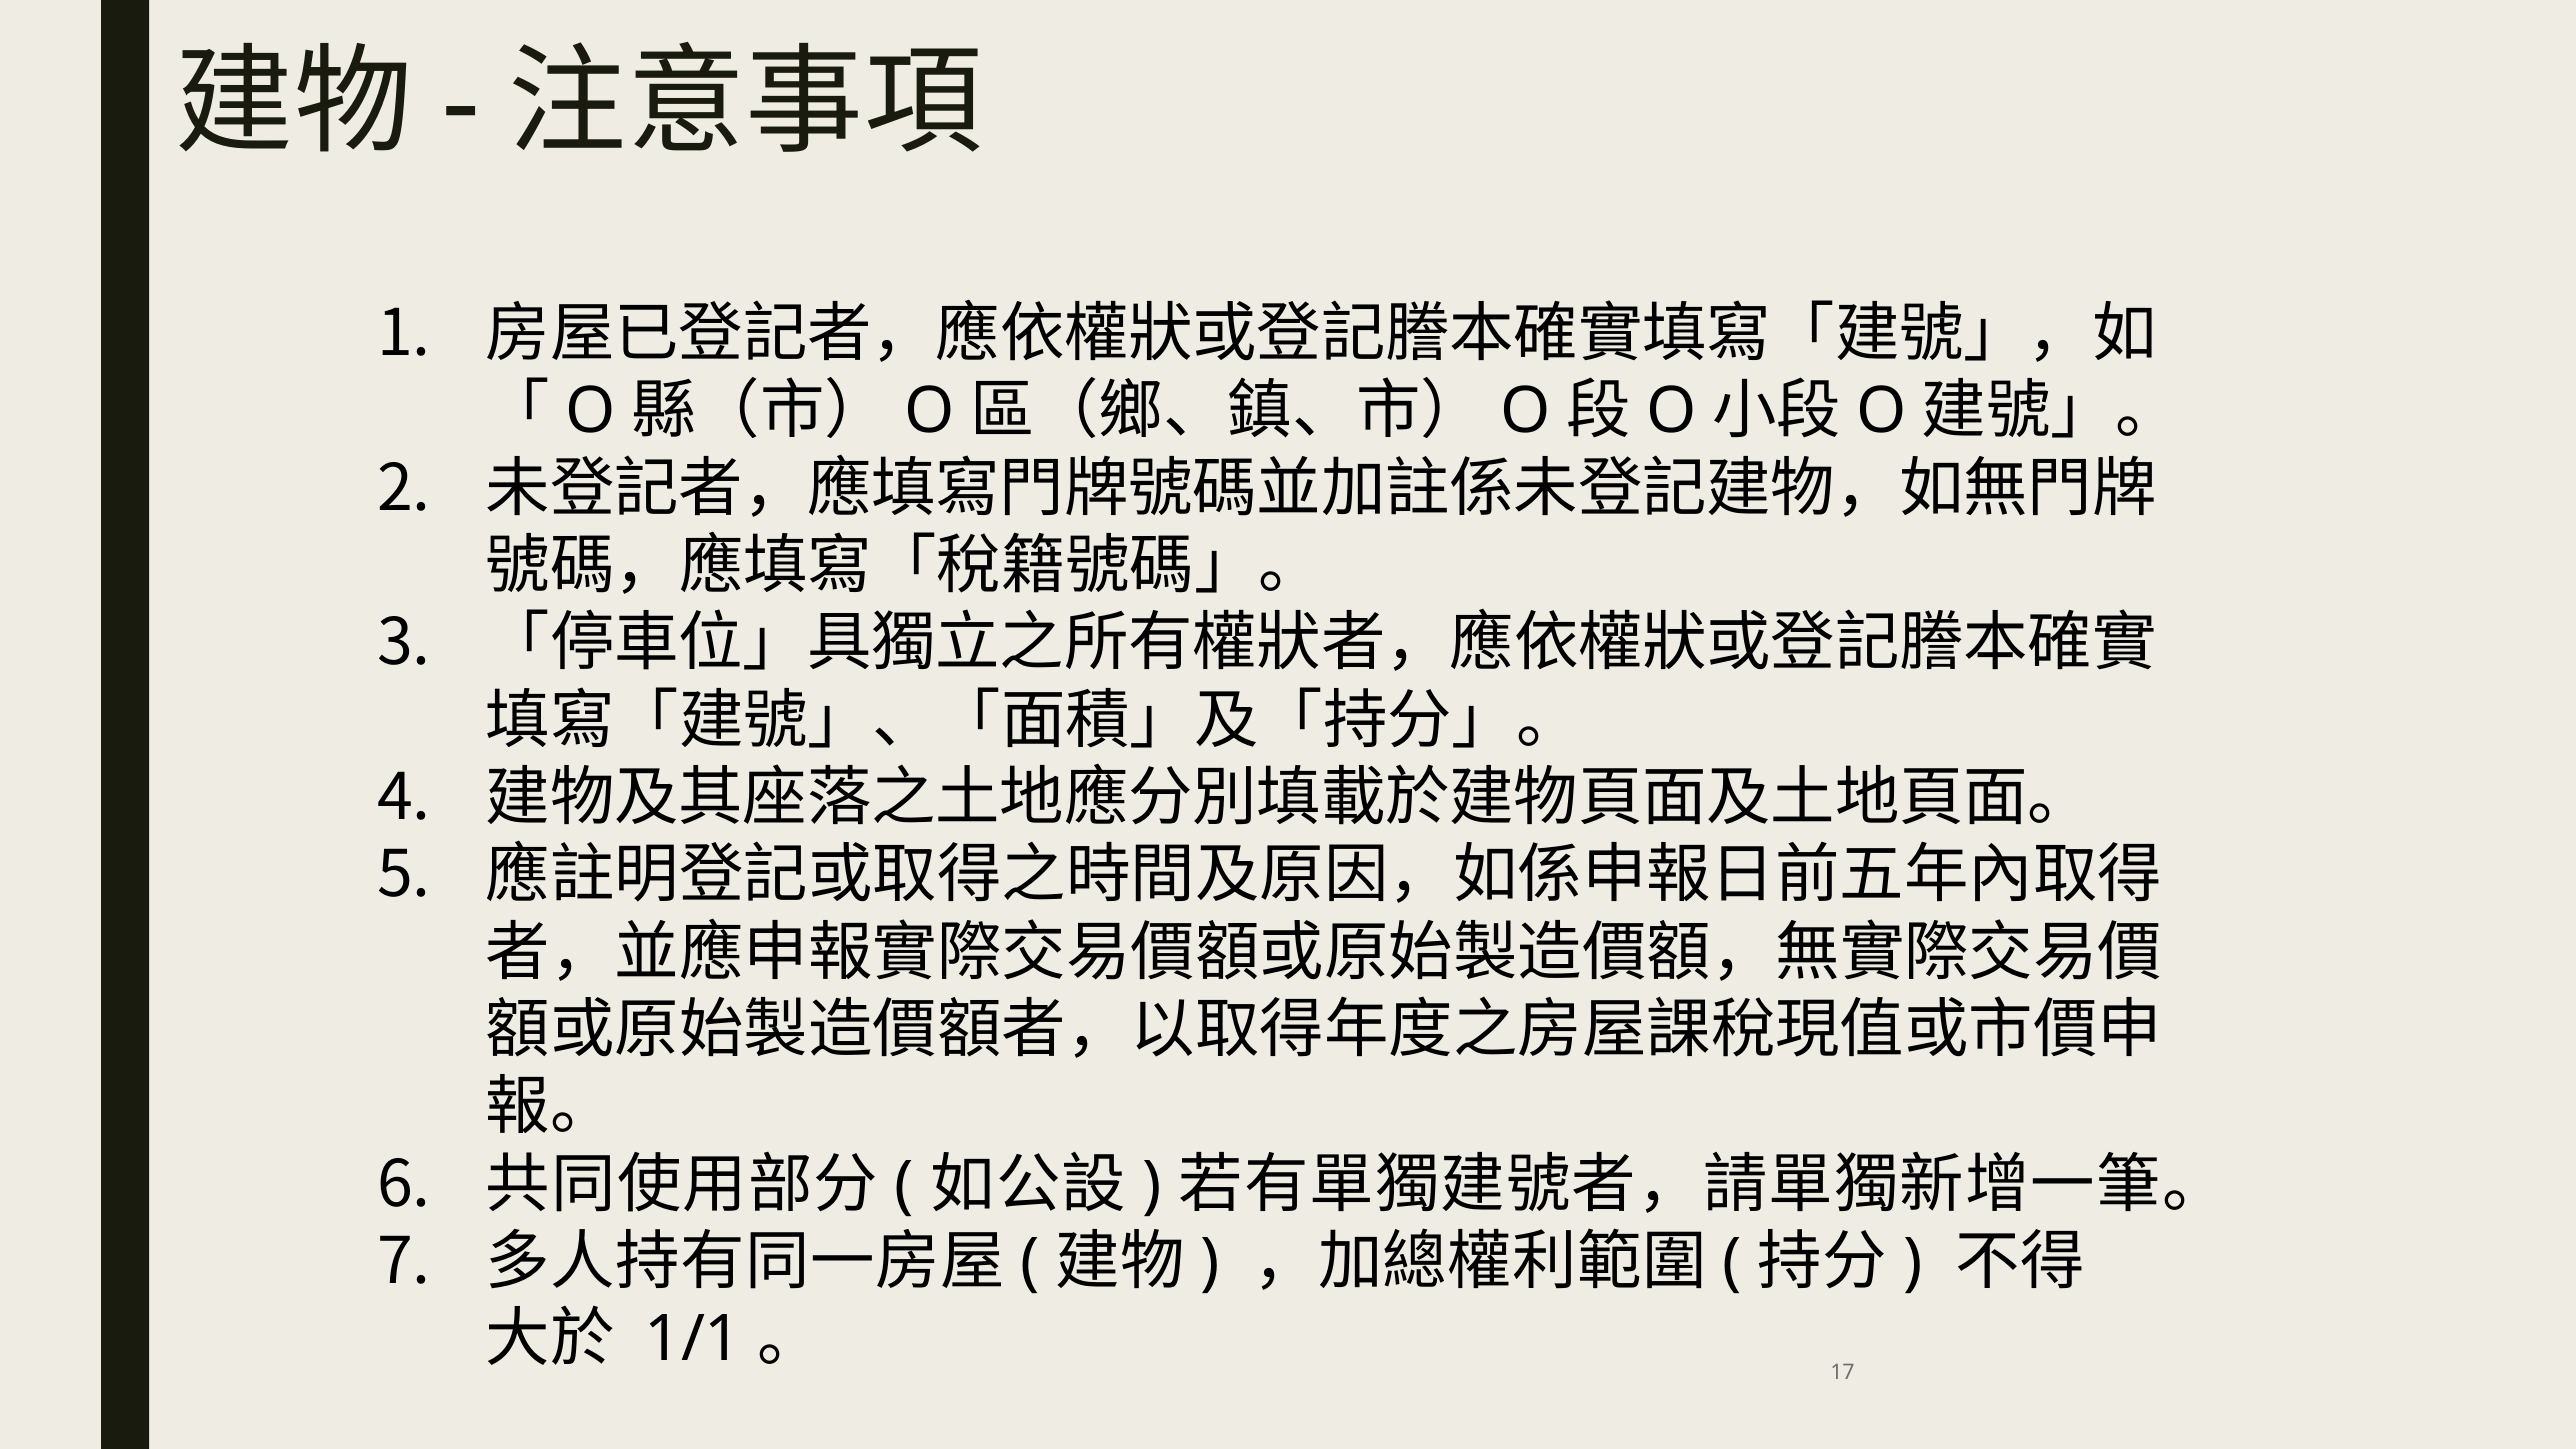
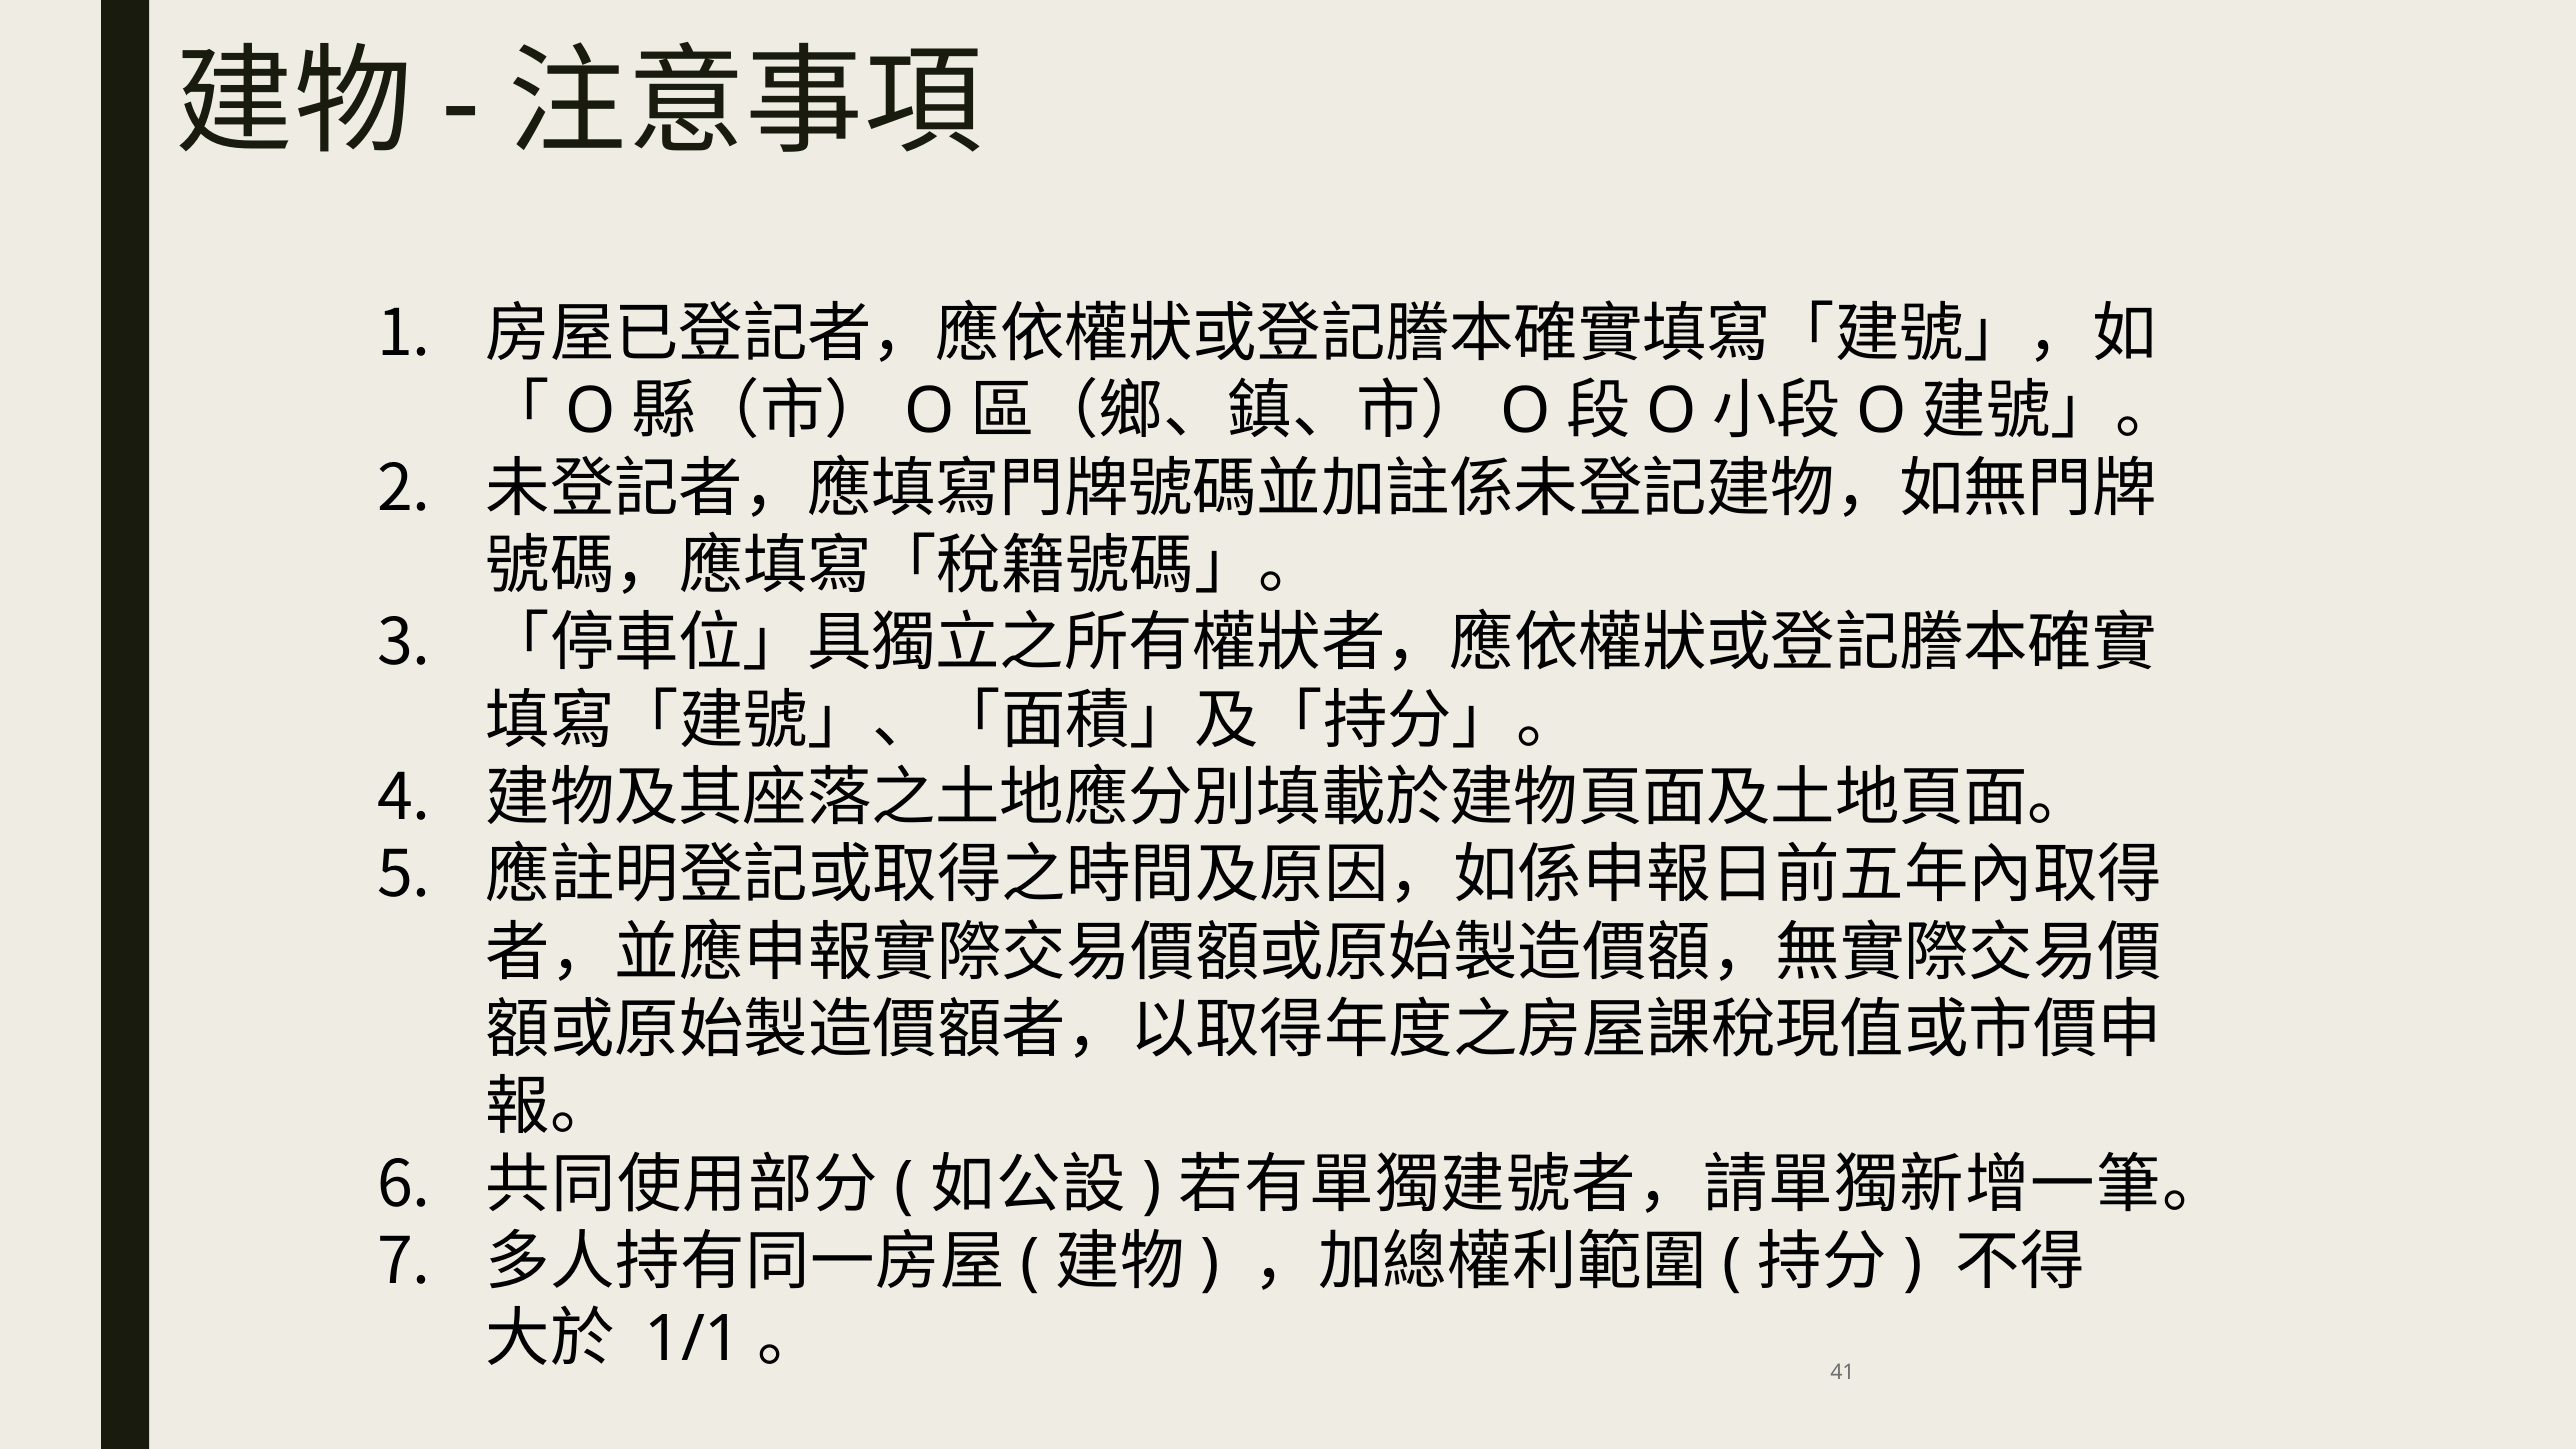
17: 17 -> 41
